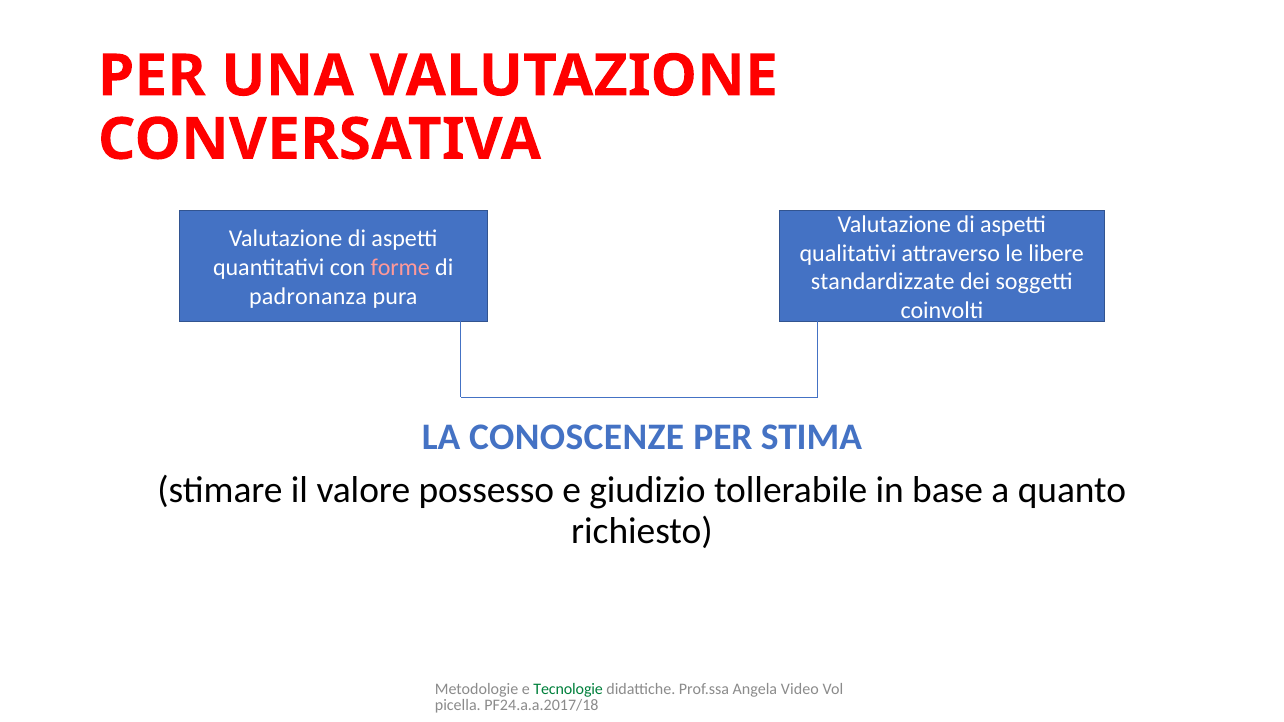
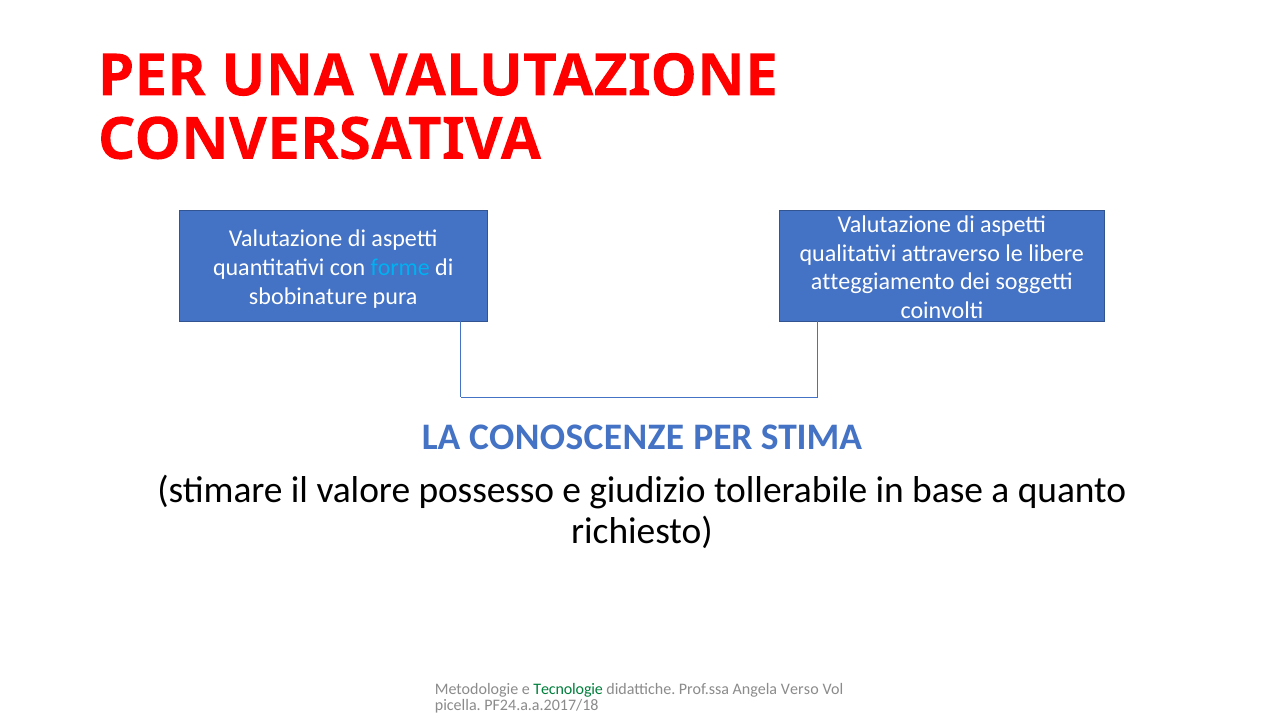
forme colour: pink -> light blue
standardizzate: standardizzate -> atteggiamento
padronanza: padronanza -> sbobinature
Video: Video -> Verso
